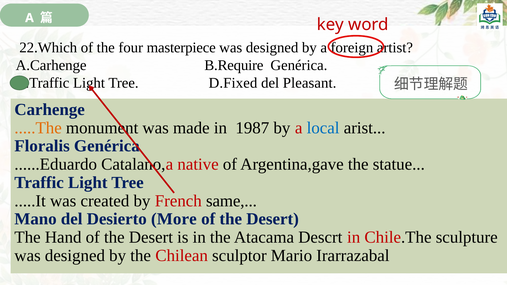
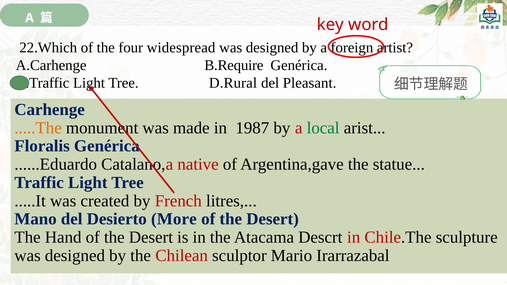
masterpiece: masterpiece -> widespread
D.Fixed: D.Fixed -> D.Rural
local colour: blue -> green
same: same -> litres
